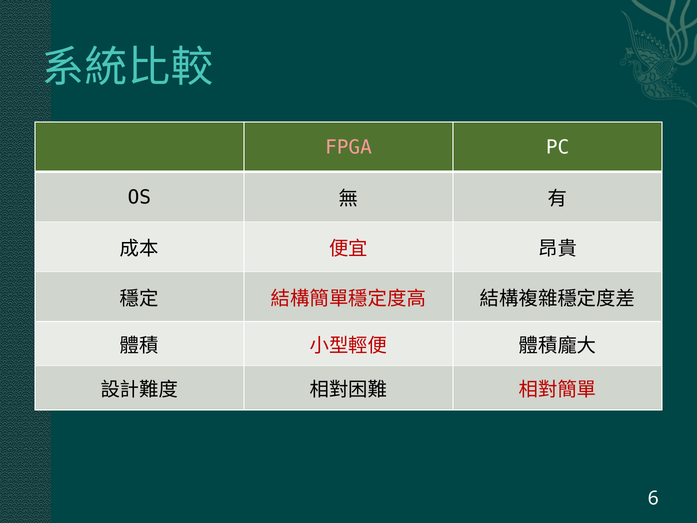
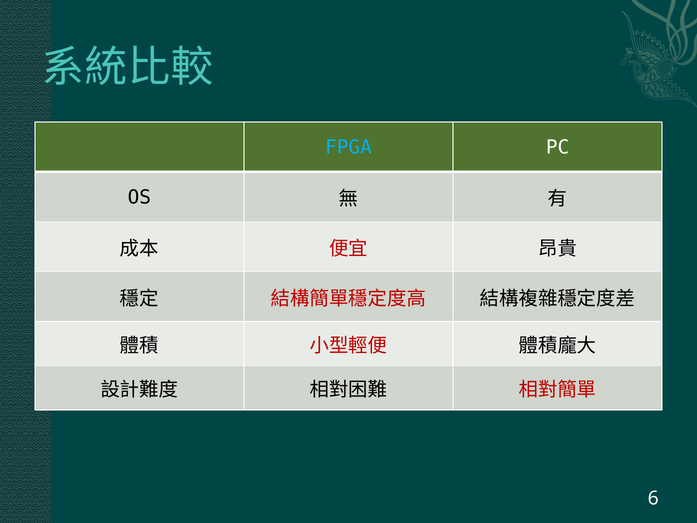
FPGA colour: pink -> light blue
